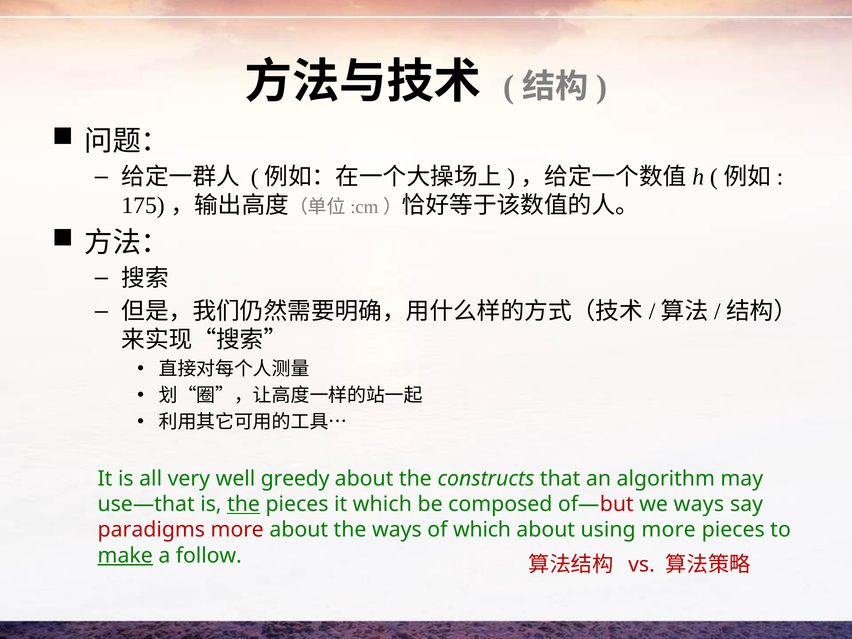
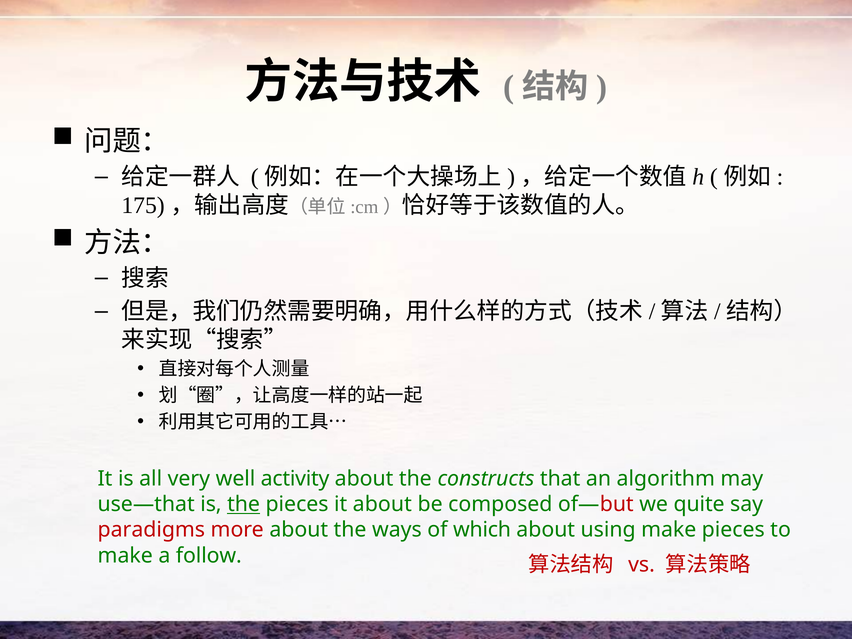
greedy: greedy -> activity
it which: which -> about
we ways: ways -> quite
using more: more -> make
make at (125, 555) underline: present -> none
